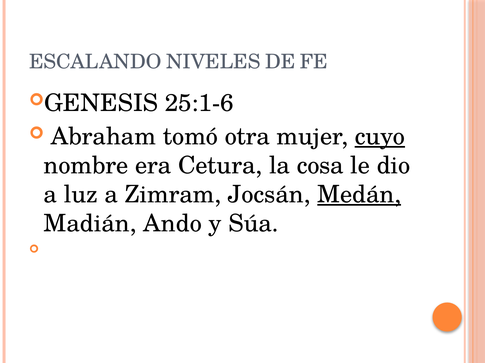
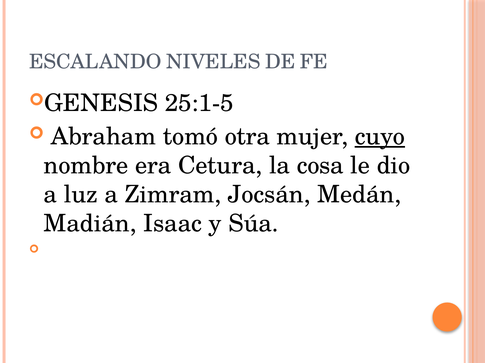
25:1-6: 25:1-6 -> 25:1-5
Medán underline: present -> none
Ando: Ando -> Isaac
